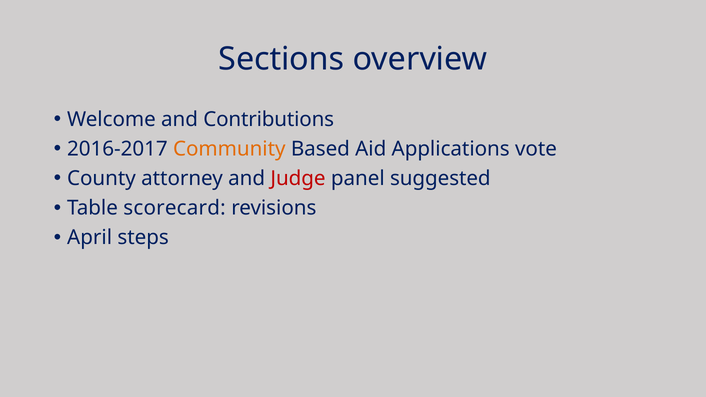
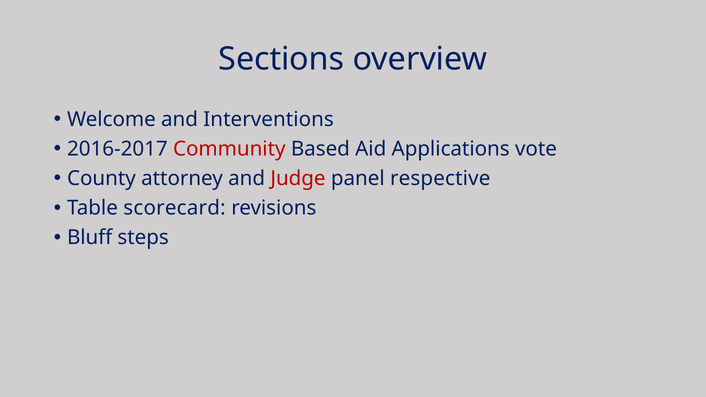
Contributions: Contributions -> Interventions
Community colour: orange -> red
suggested: suggested -> respective
April: April -> Bluff
